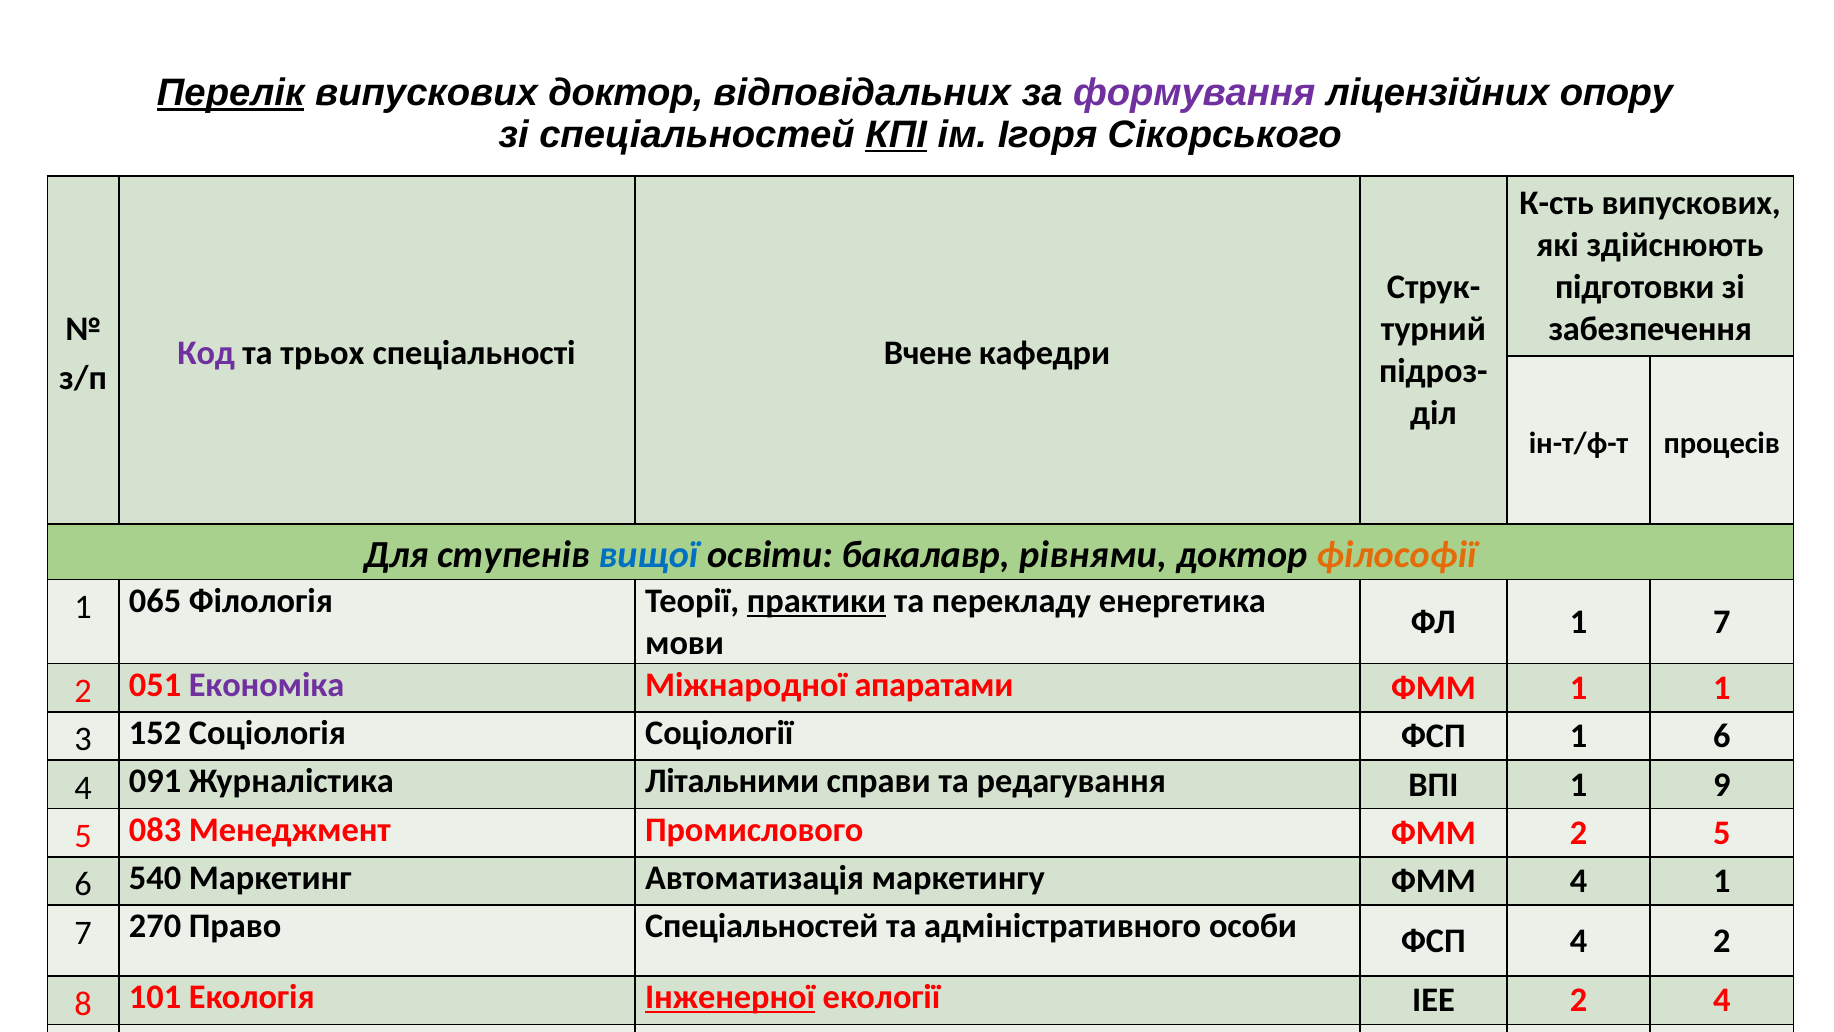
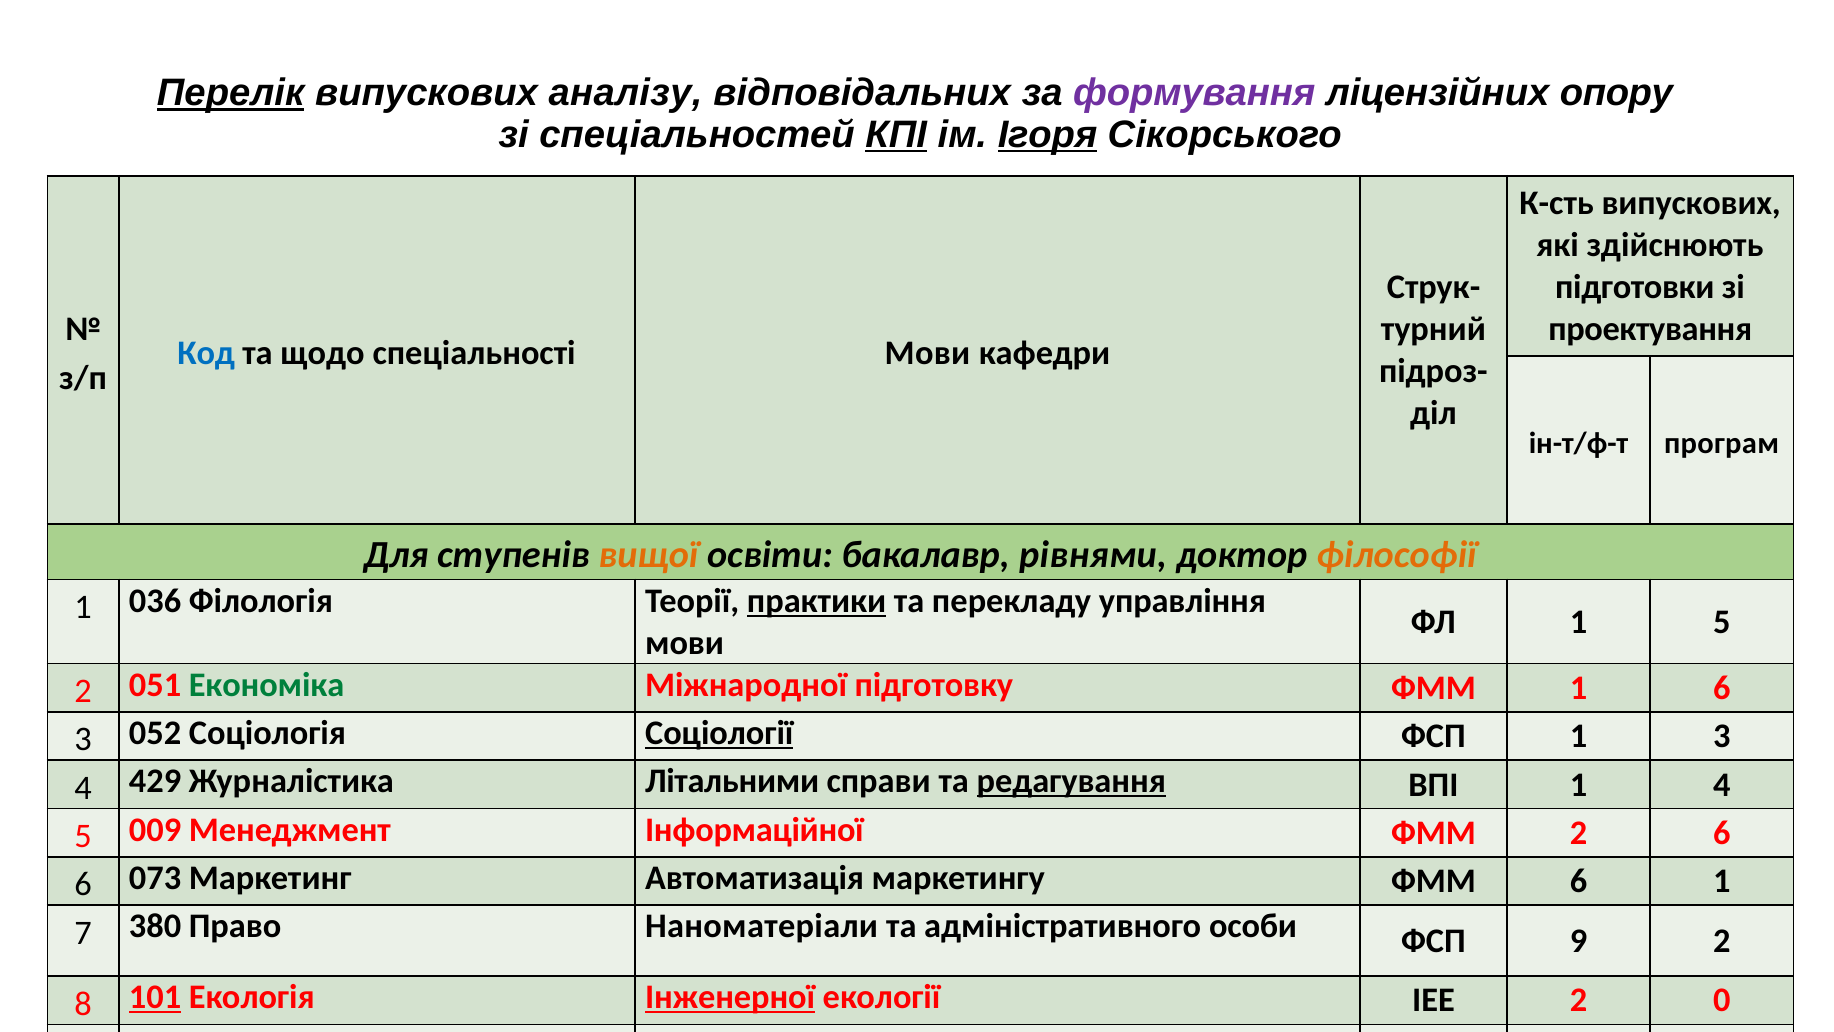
випускових доктор: доктор -> аналізу
Ігоря underline: none -> present
забезпечення: забезпечення -> проектування
Код colour: purple -> blue
трьох: трьох -> щодо
спеціальності Вчене: Вчене -> Мови
процесів: процесів -> програм
вищої colour: blue -> orange
065: 065 -> 036
енергетика: енергетика -> управління
ФЛ 1 7: 7 -> 5
Економіка colour: purple -> green
апаратами: апаратами -> підготовку
1 1: 1 -> 6
152: 152 -> 052
Соціології underline: none -> present
ФСП 1 6: 6 -> 3
091: 091 -> 429
редагування underline: none -> present
1 9: 9 -> 4
083: 083 -> 009
Промислового: Промислового -> Інформаційної
2 5: 5 -> 6
540: 540 -> 073
ФММ 4: 4 -> 6
270: 270 -> 380
Право Спеціальностей: Спеціальностей -> Наноматеріали
ФСП 4: 4 -> 9
101 underline: none -> present
2 4: 4 -> 0
